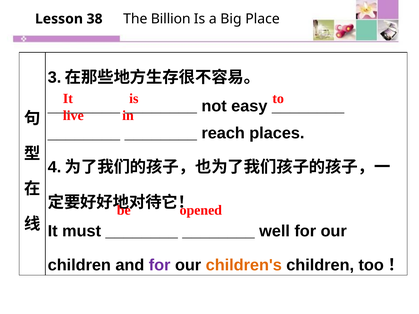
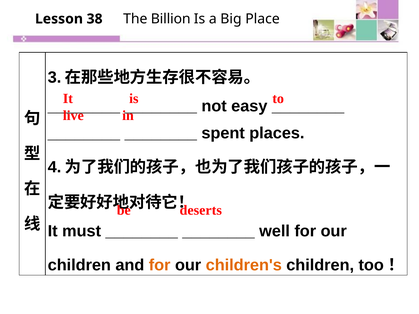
reach: reach -> spent
opened: opened -> deserts
for at (160, 265) colour: purple -> orange
